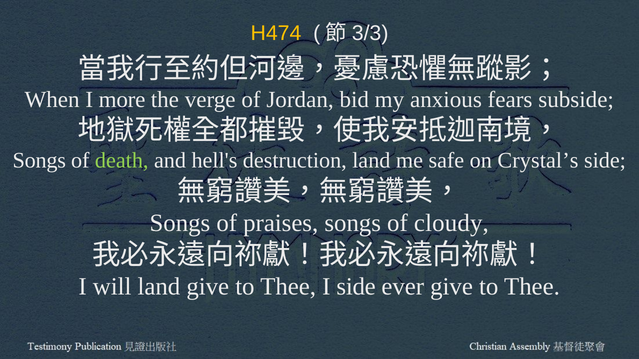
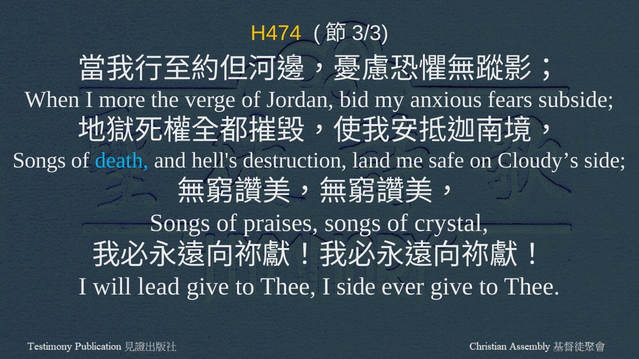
death colour: light green -> light blue
Crystal’s: Crystal’s -> Cloudy’s
cloudy: cloudy -> crystal
will land: land -> lead
